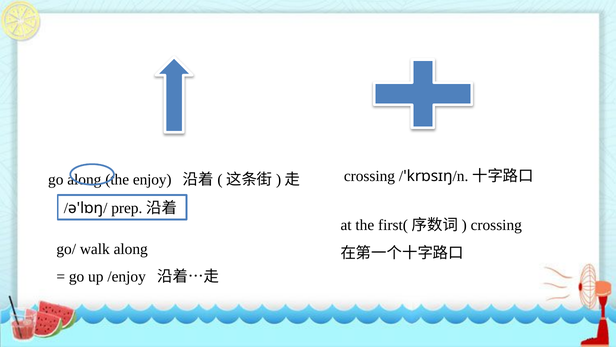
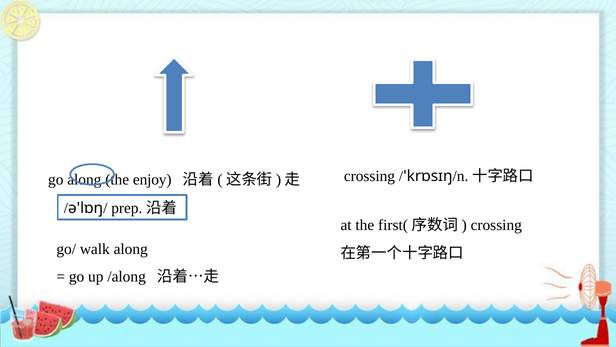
/enjoy: /enjoy -> /along
